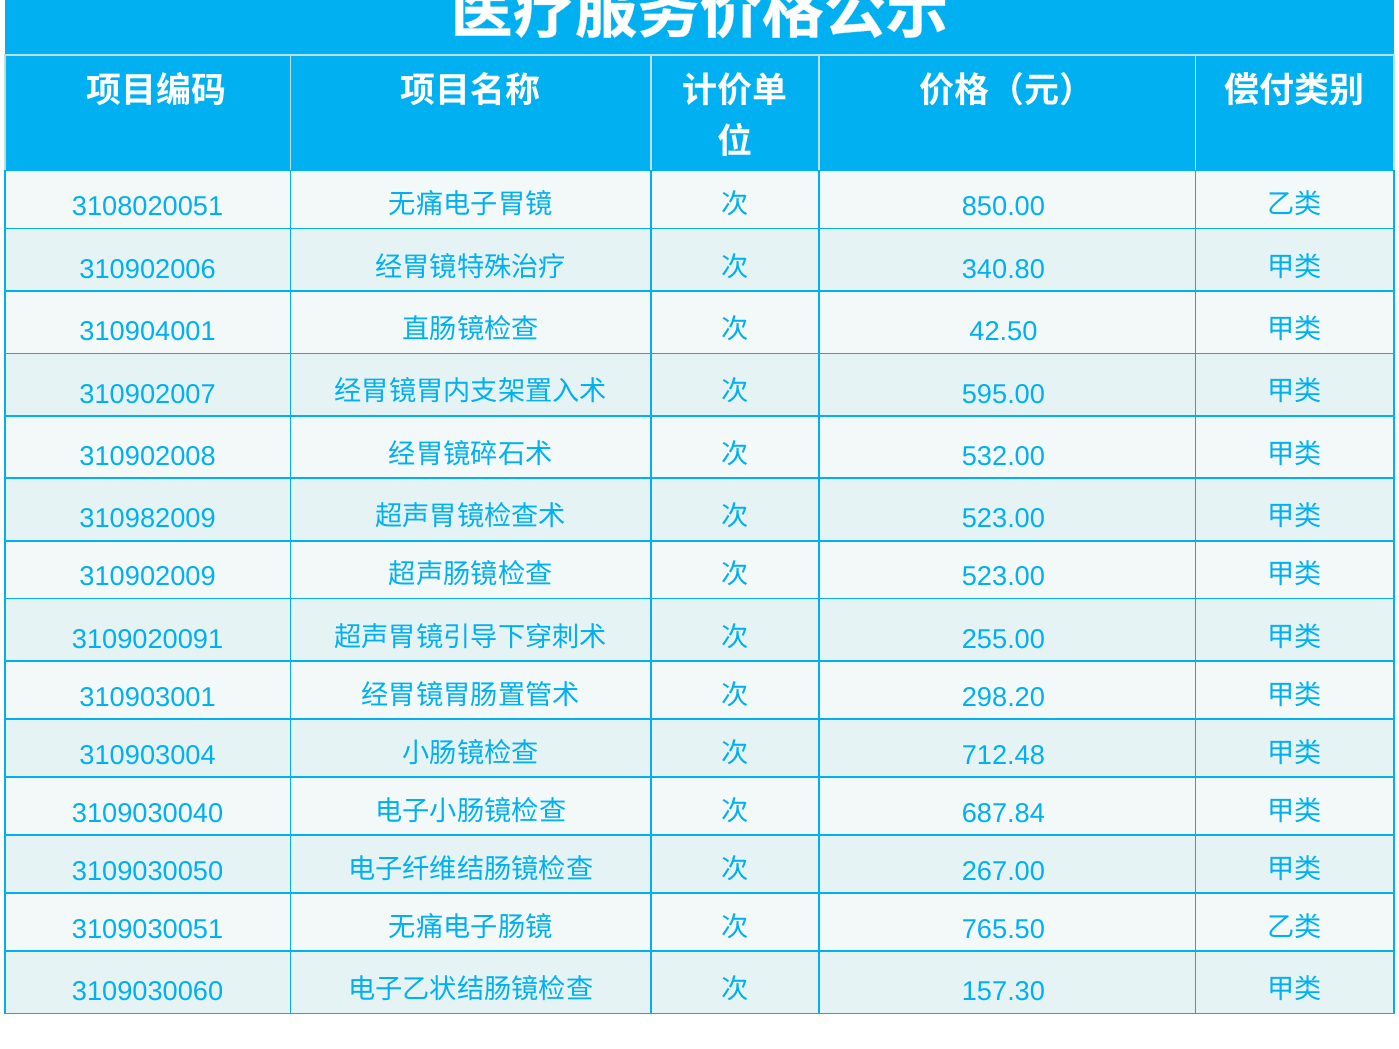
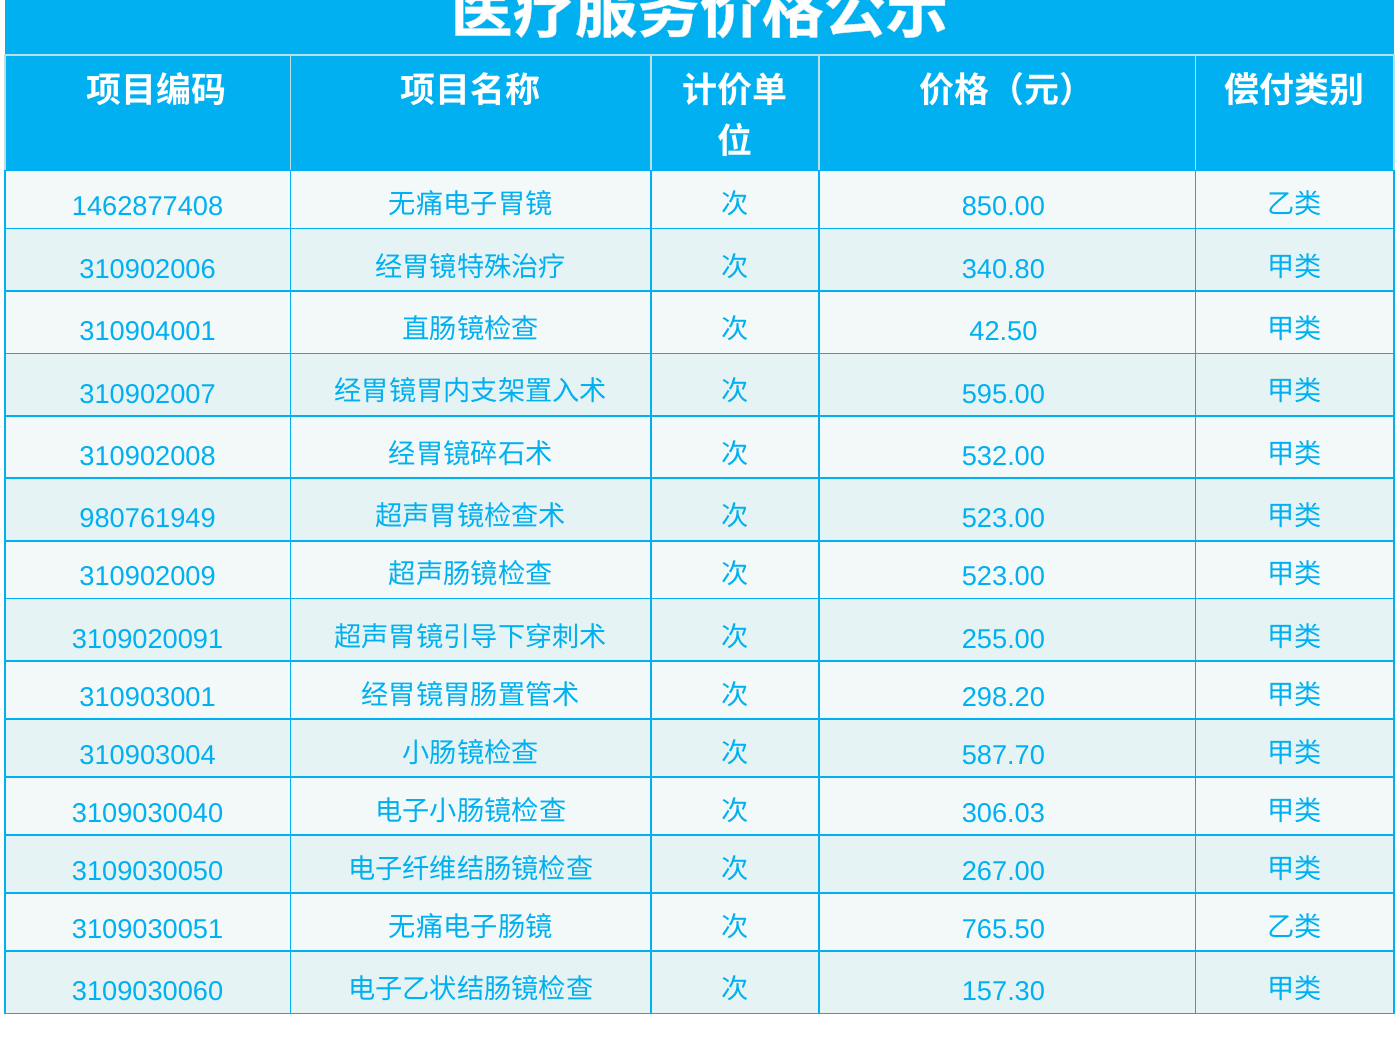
3108020051: 3108020051 -> 1462877408
310982009: 310982009 -> 980761949
712.48: 712.48 -> 587.70
687.84: 687.84 -> 306.03
